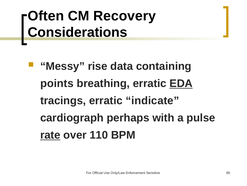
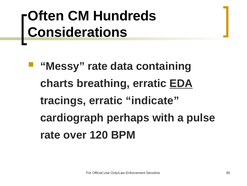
Recovery: Recovery -> Hundreds
Messy rise: rise -> rate
points: points -> charts
rate at (50, 135) underline: present -> none
110: 110 -> 120
